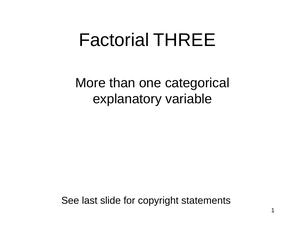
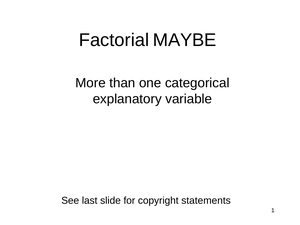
THREE: THREE -> MAYBE
